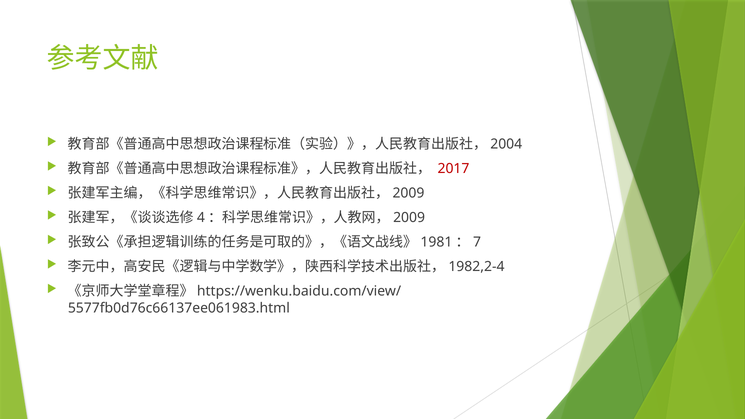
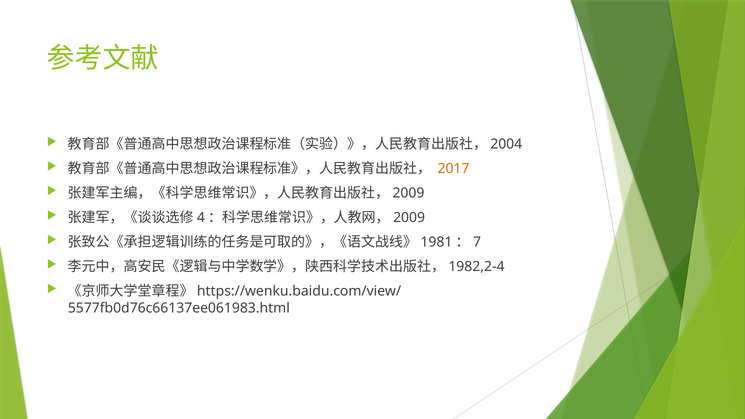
2017 colour: red -> orange
